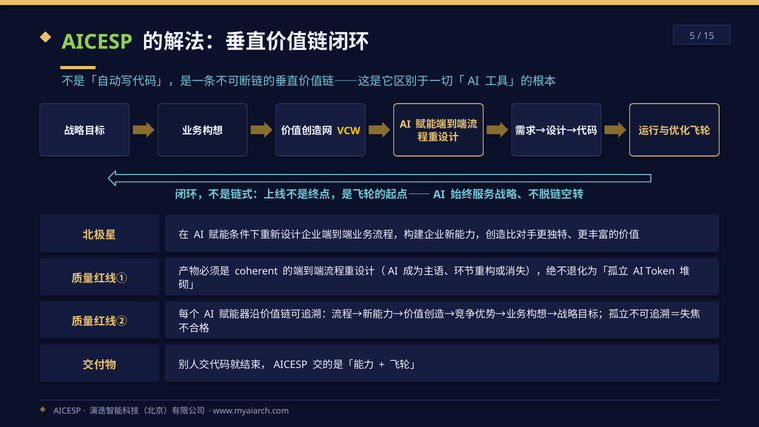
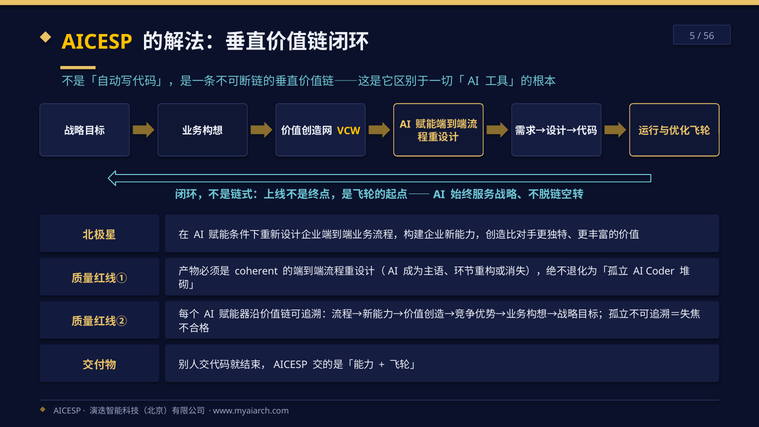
15: 15 -> 56
AICESP at (97, 42) colour: light green -> yellow
Token: Token -> Coder
